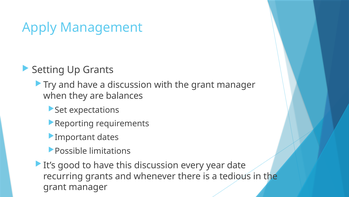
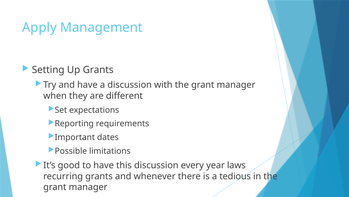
balances: balances -> different
date: date -> laws
